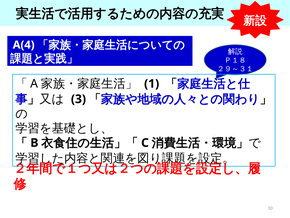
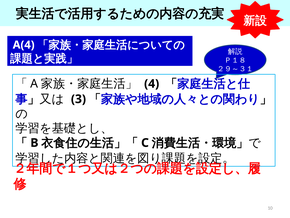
1: 1 -> 4
